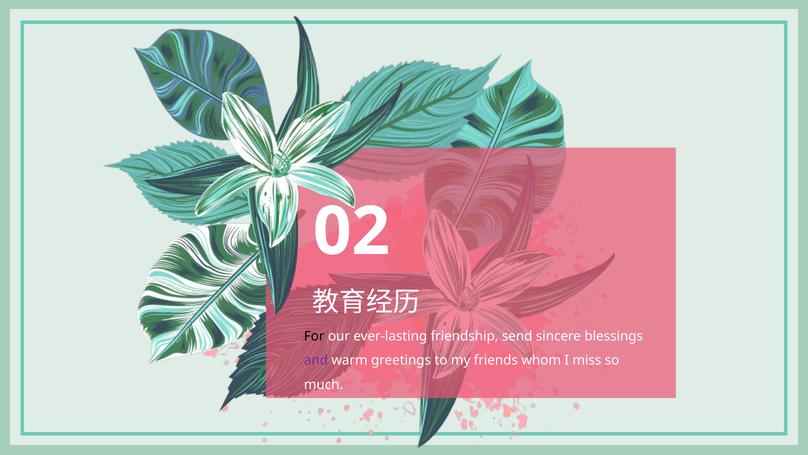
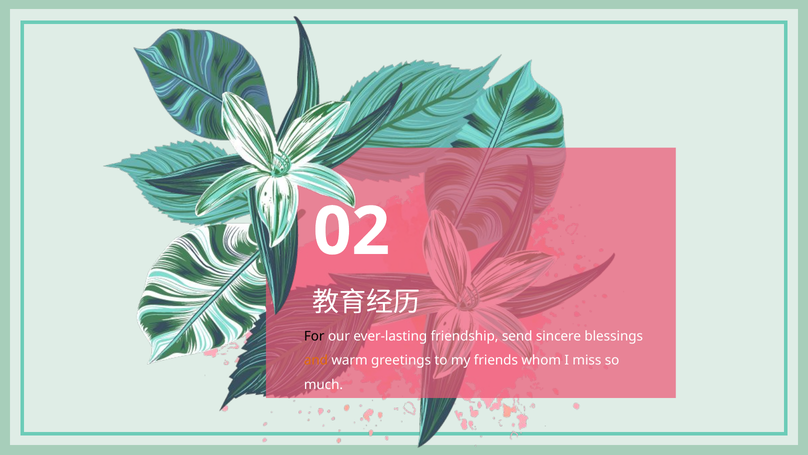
and colour: purple -> orange
